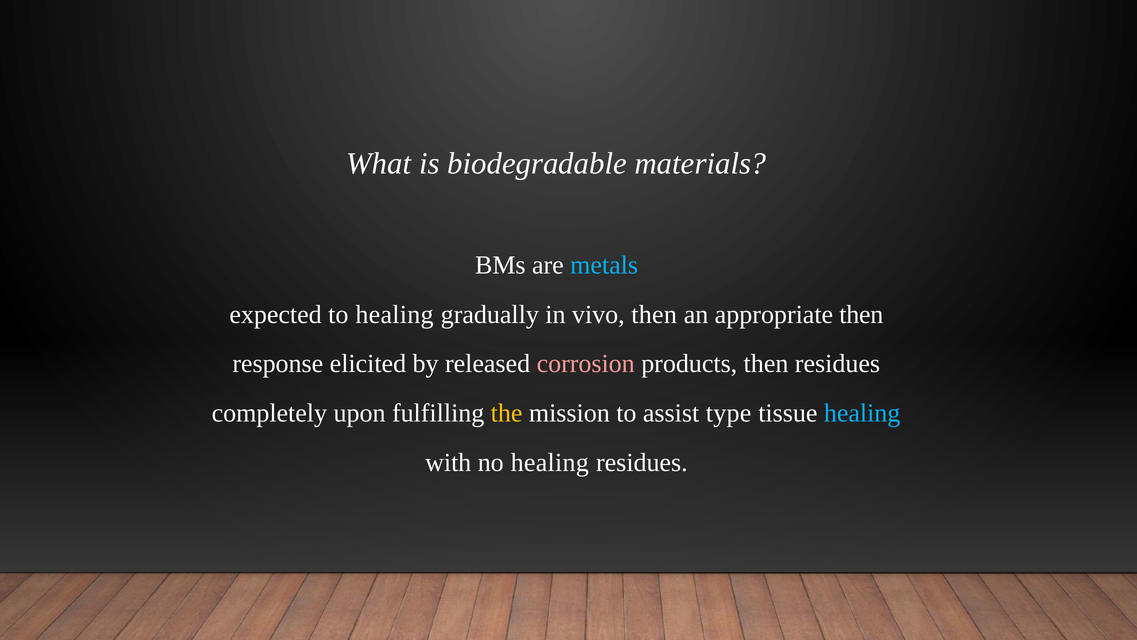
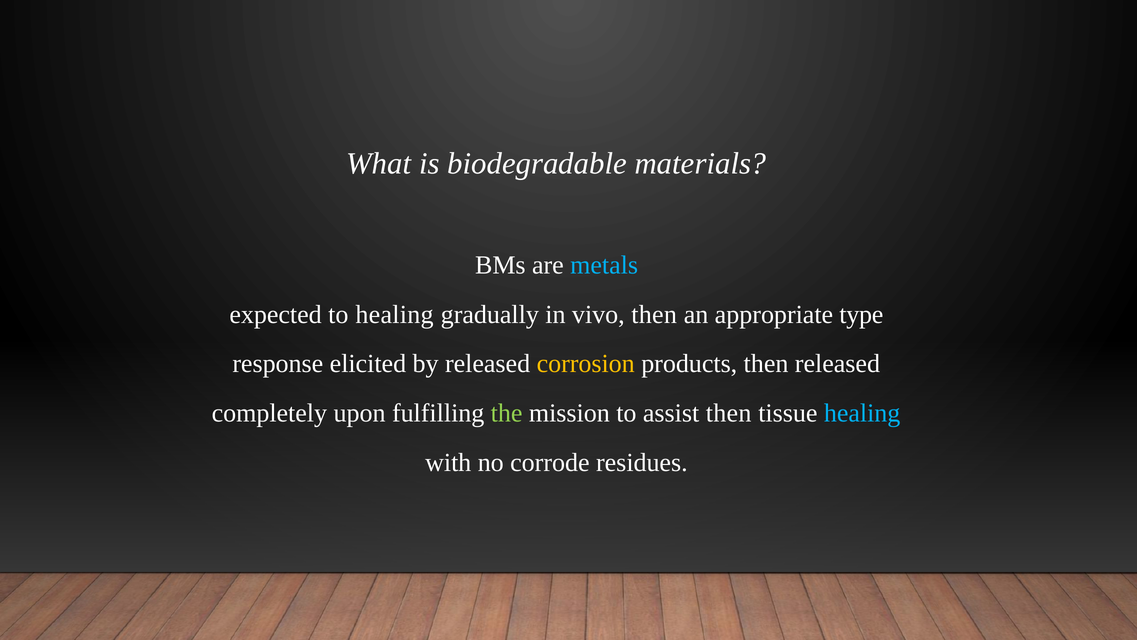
appropriate then: then -> type
corrosion colour: pink -> yellow
then residues: residues -> released
the colour: yellow -> light green
assist type: type -> then
no healing: healing -> corrode
